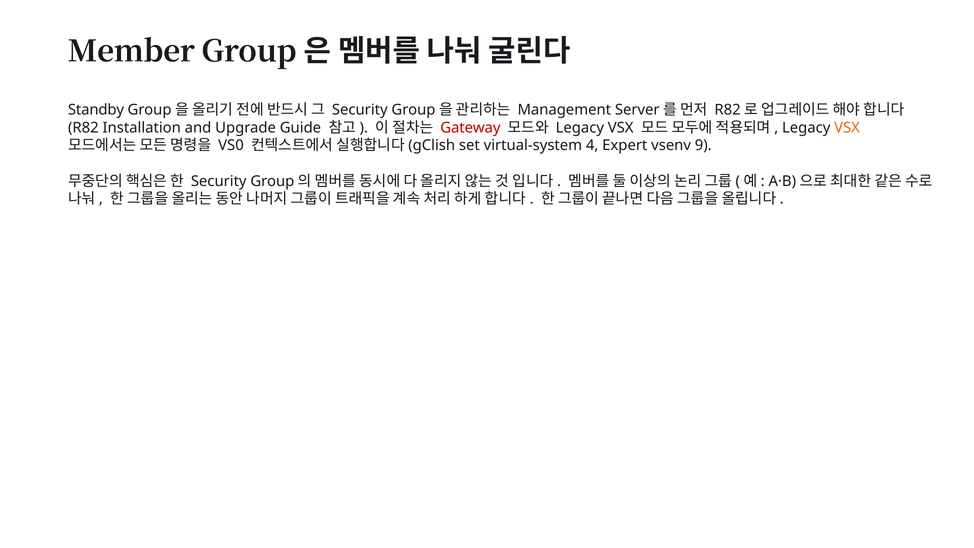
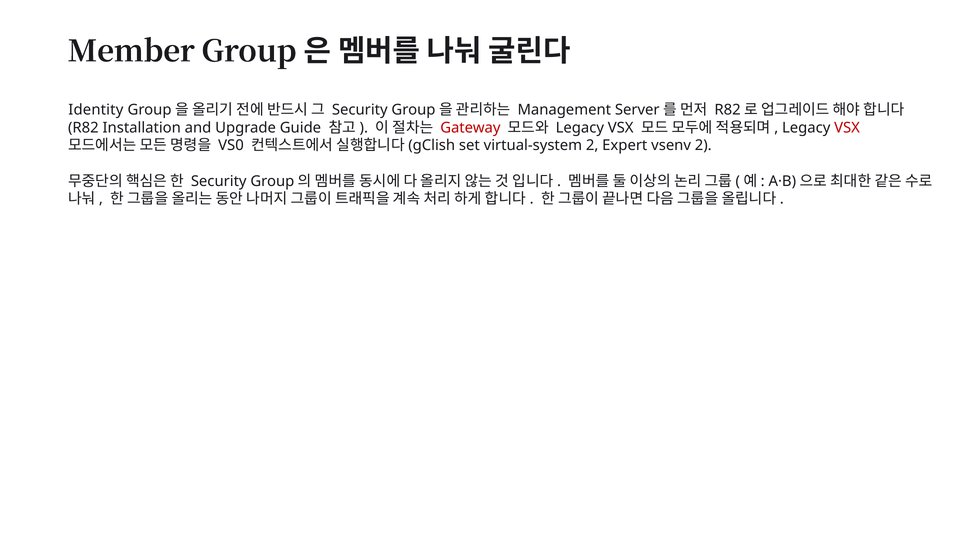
Standby: Standby -> Identity
VSX at (847, 128) colour: orange -> red
virtual-system 4: 4 -> 2
vsenv 9: 9 -> 2
